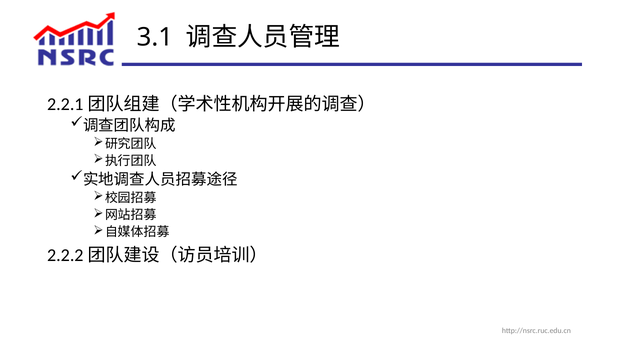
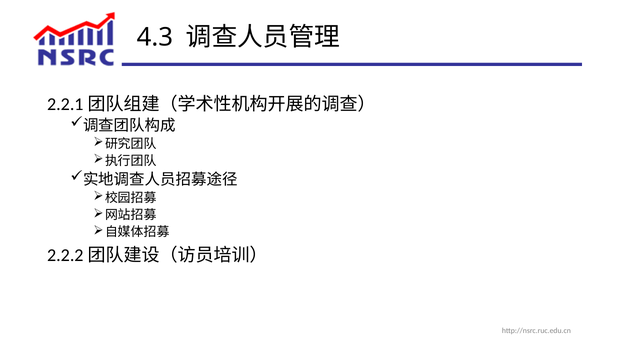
3.1: 3.1 -> 4.3
